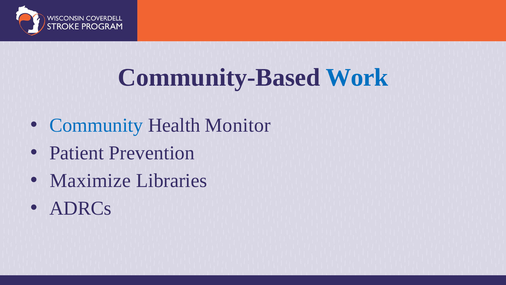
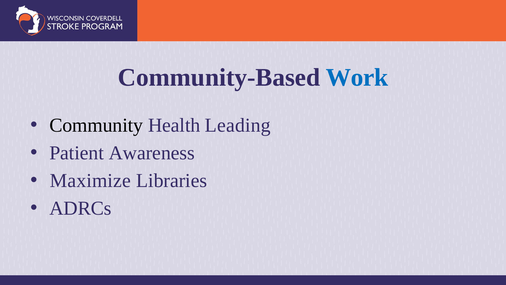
Community colour: blue -> black
Monitor: Monitor -> Leading
Prevention: Prevention -> Awareness
